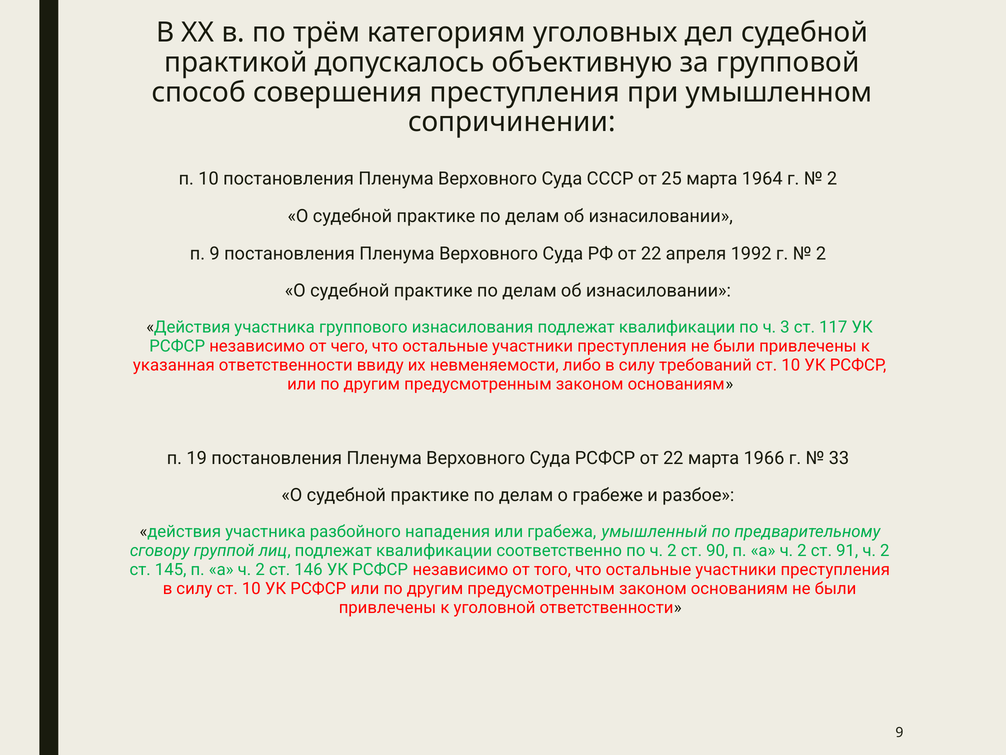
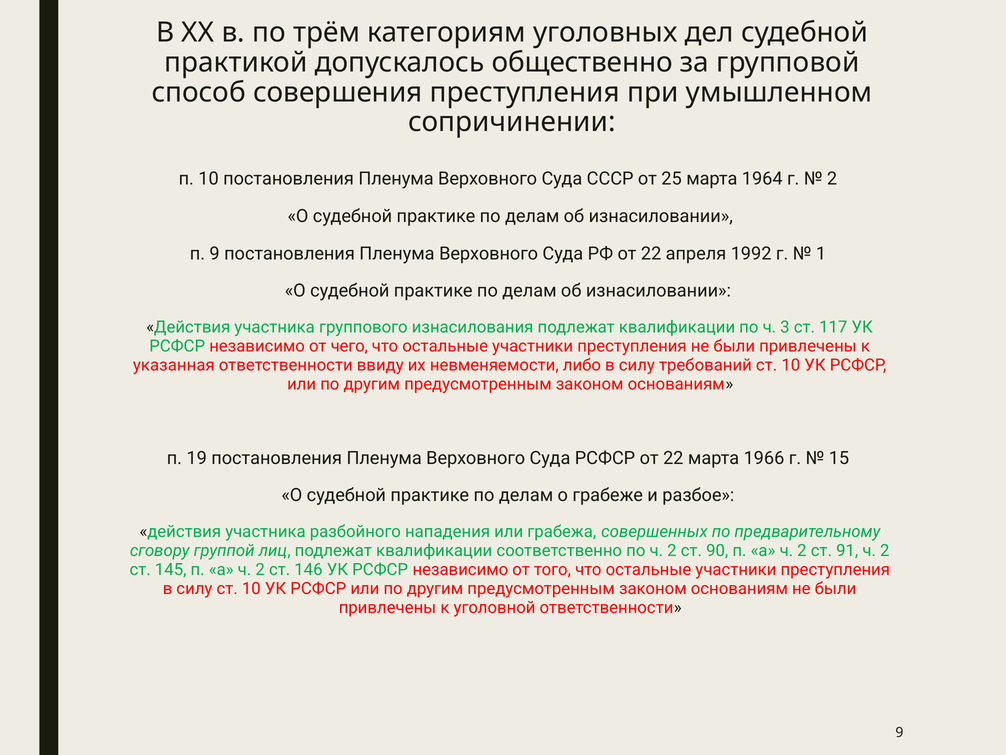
объективную: объективную -> общественно
2 at (821, 253): 2 -> 1
33: 33 -> 15
умышленный: умышленный -> совершенных
